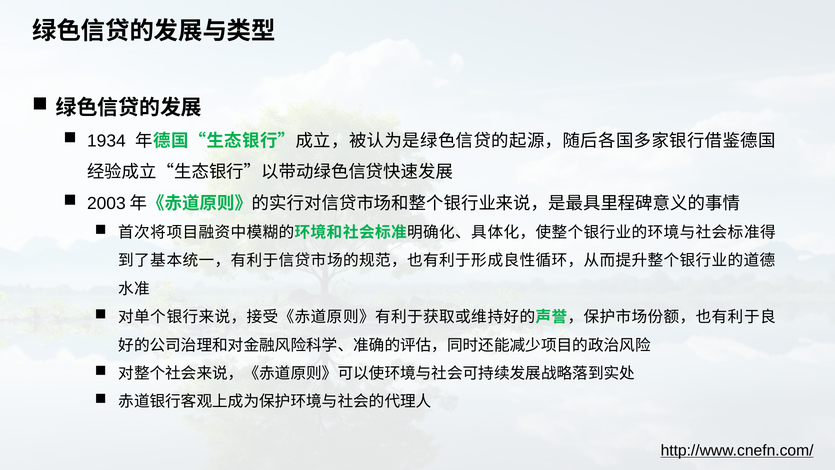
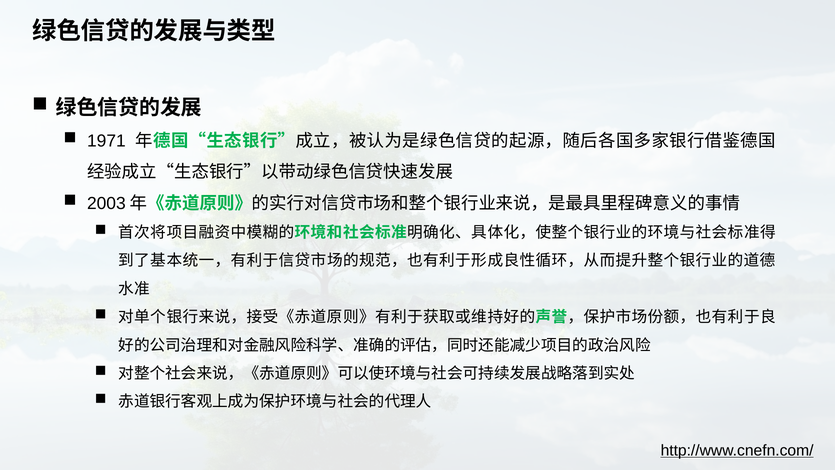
1934: 1934 -> 1971
